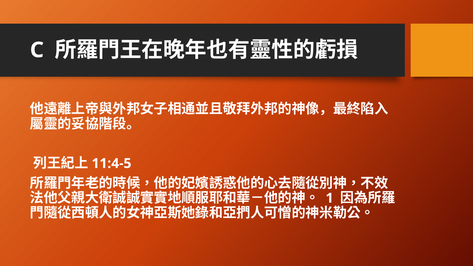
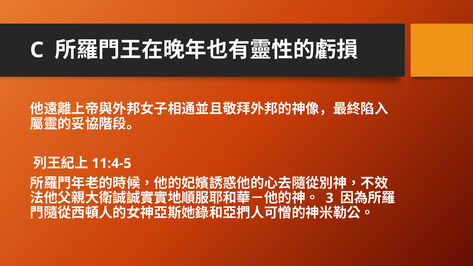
1: 1 -> 3
